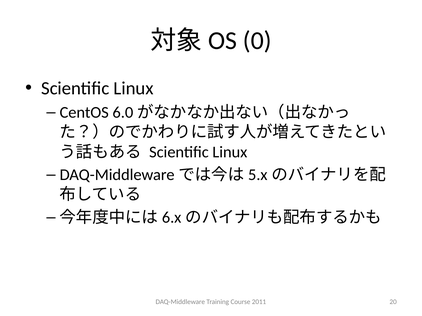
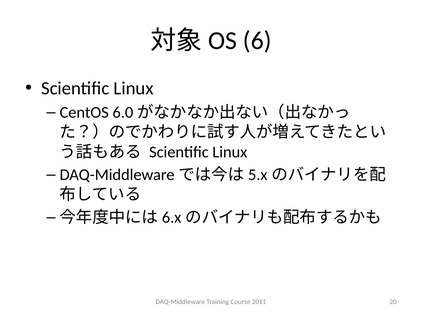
0: 0 -> 6
